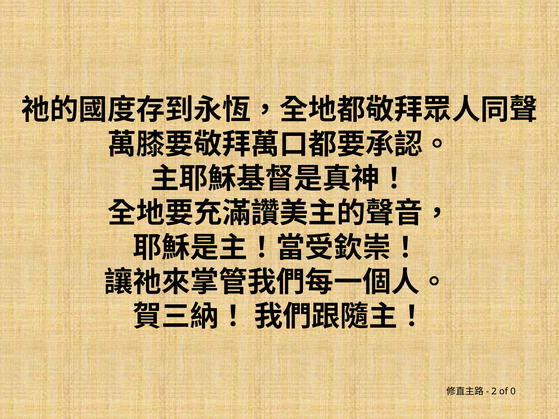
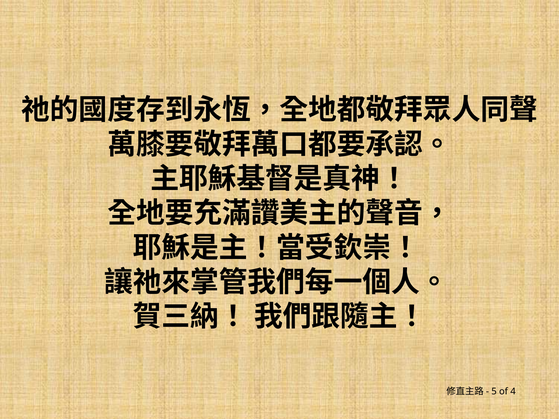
2: 2 -> 5
0: 0 -> 4
